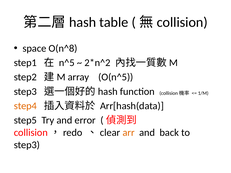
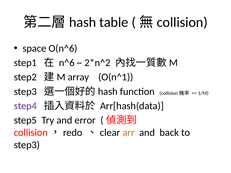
O(n^8: O(n^8 -> O(n^6
n^5: n^5 -> n^6
O(n^5: O(n^5 -> O(n^1
step4 colour: orange -> purple
